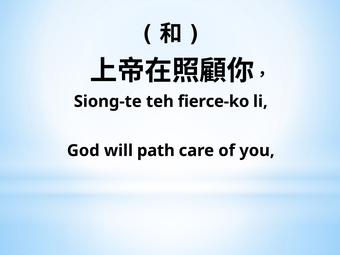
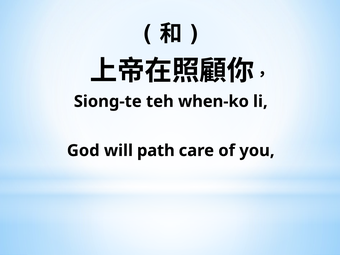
fierce-ko: fierce-ko -> when-ko
